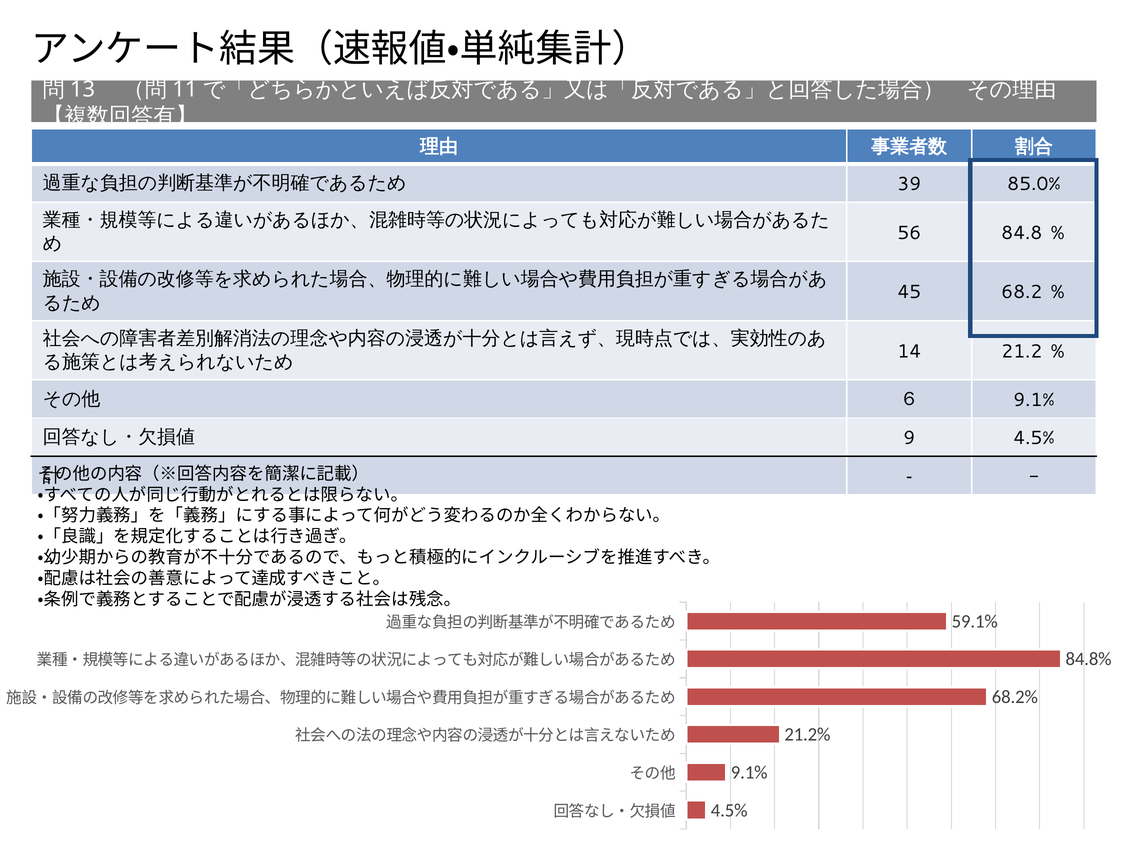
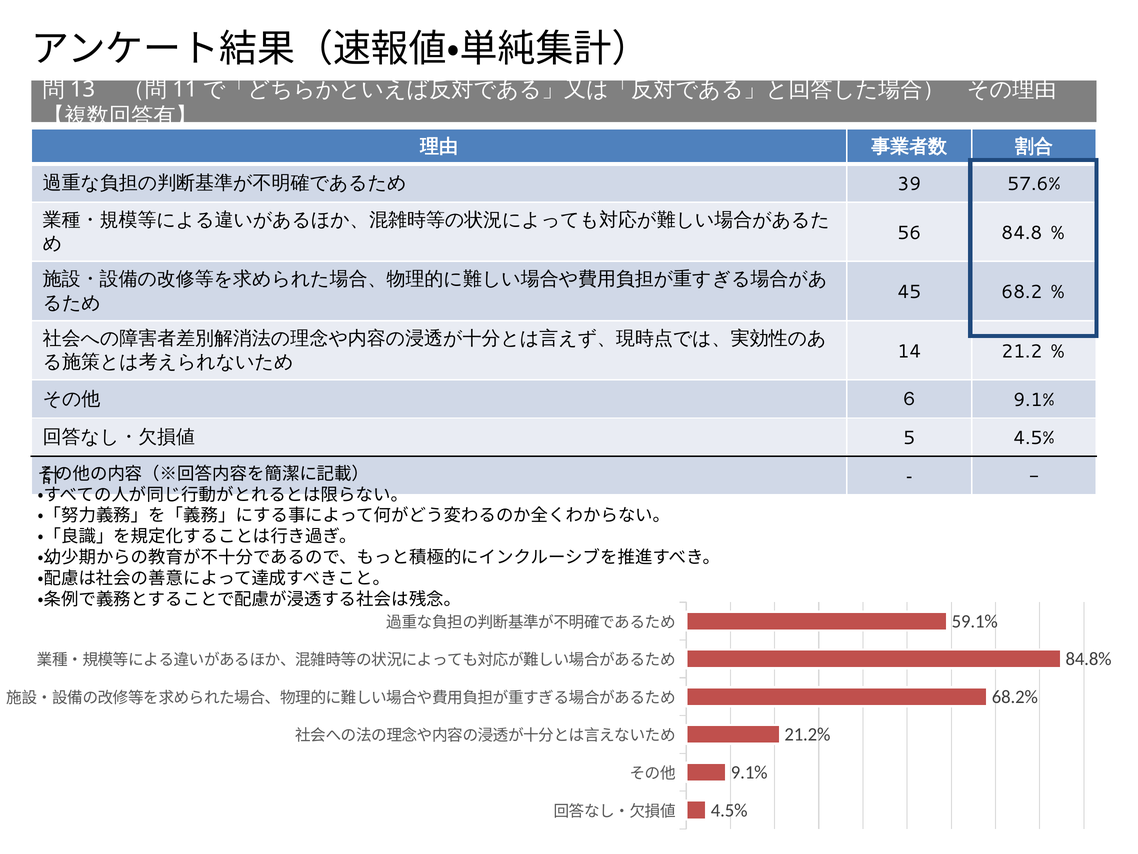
85.0%: 85.0% -> 57.6%
9: 9 -> 5
